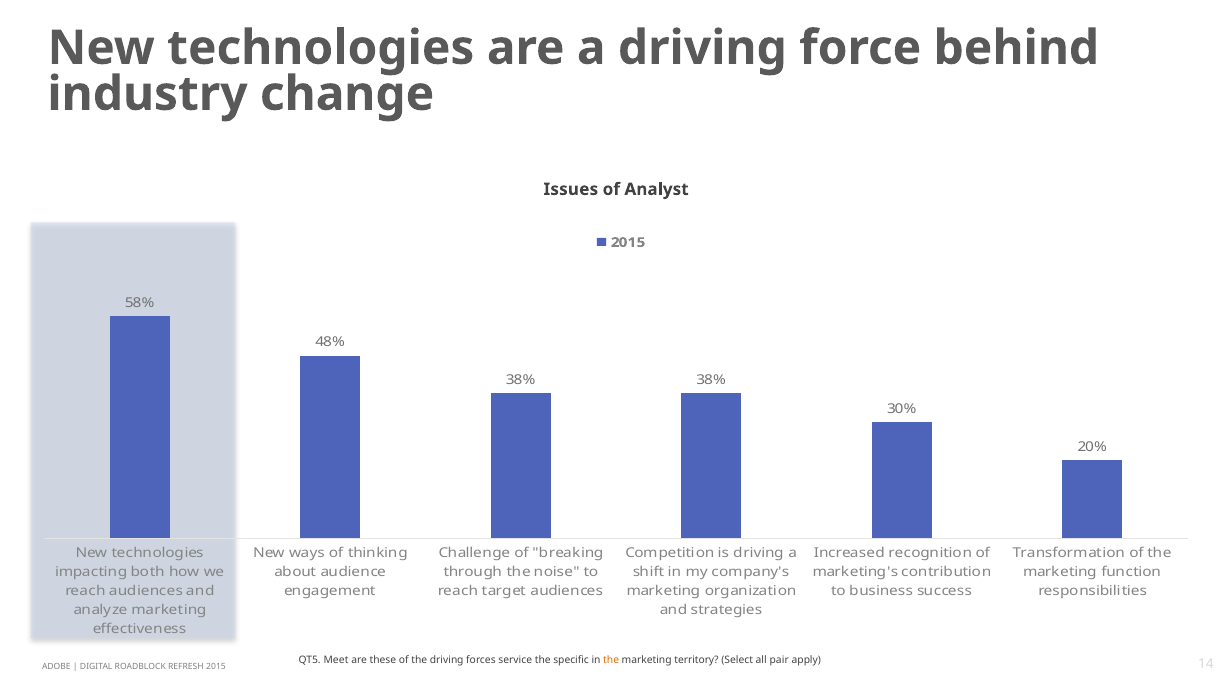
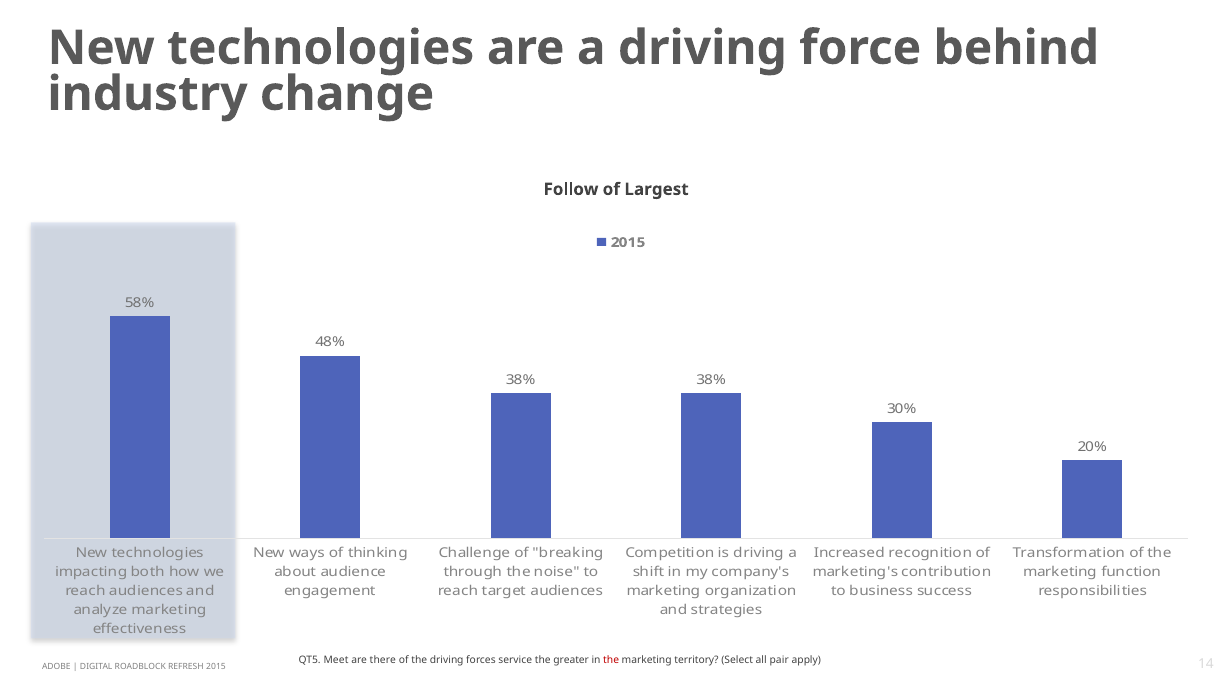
Issues: Issues -> Follow
Analyst: Analyst -> Largest
these: these -> there
specific: specific -> greater
the at (611, 660) colour: orange -> red
